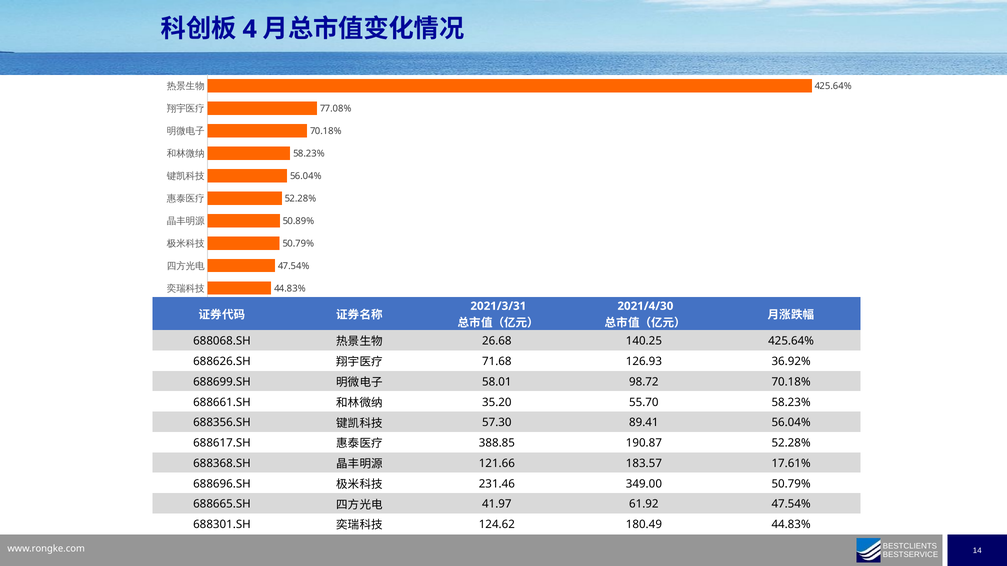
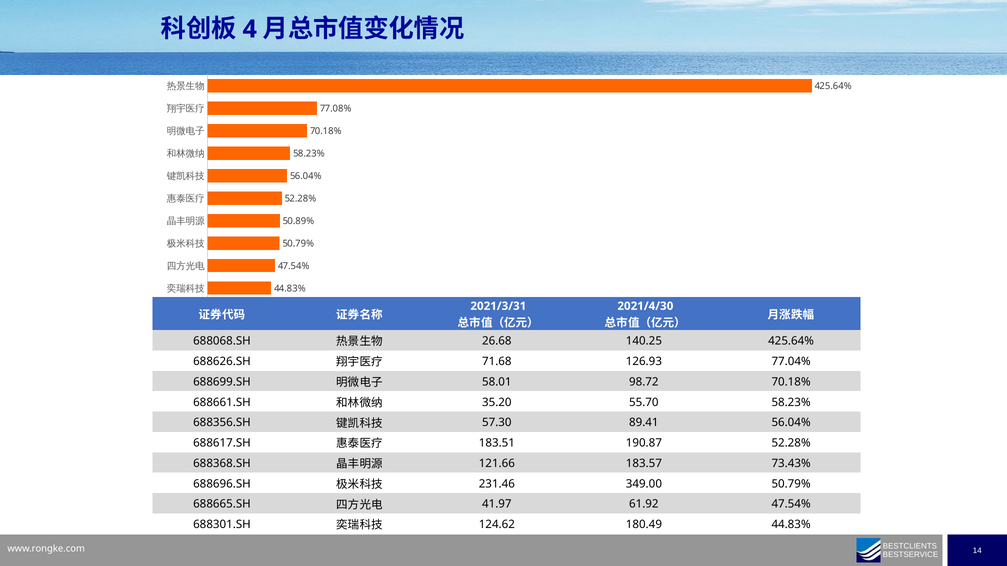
36.92%: 36.92% -> 77.04%
388.85: 388.85 -> 183.51
17.61%: 17.61% -> 73.43%
